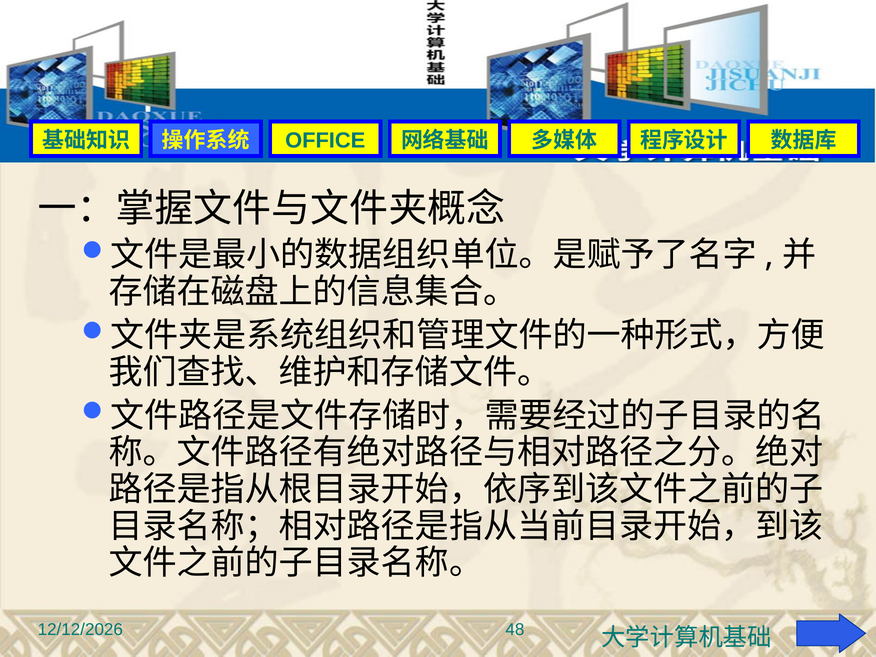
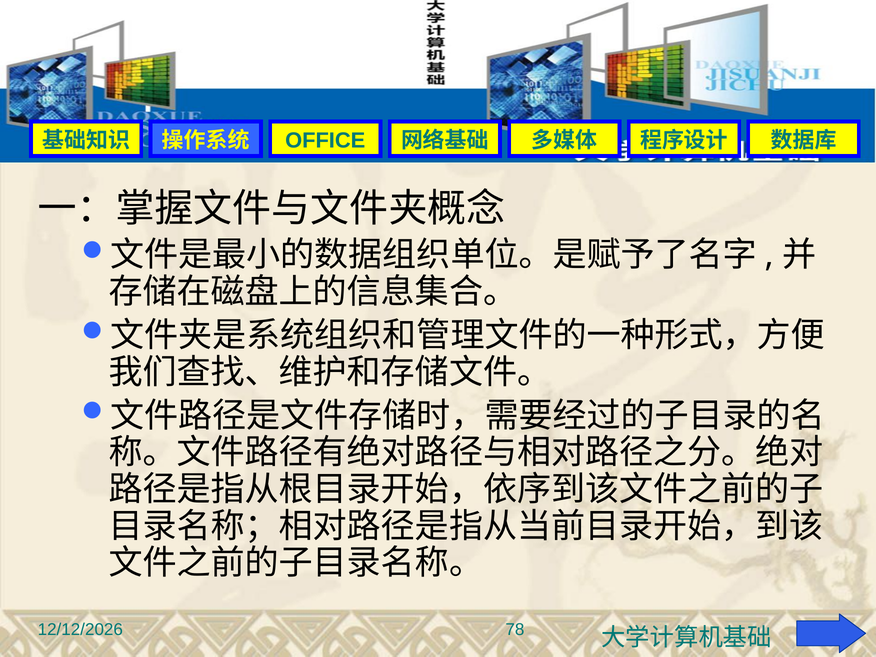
48: 48 -> 78
